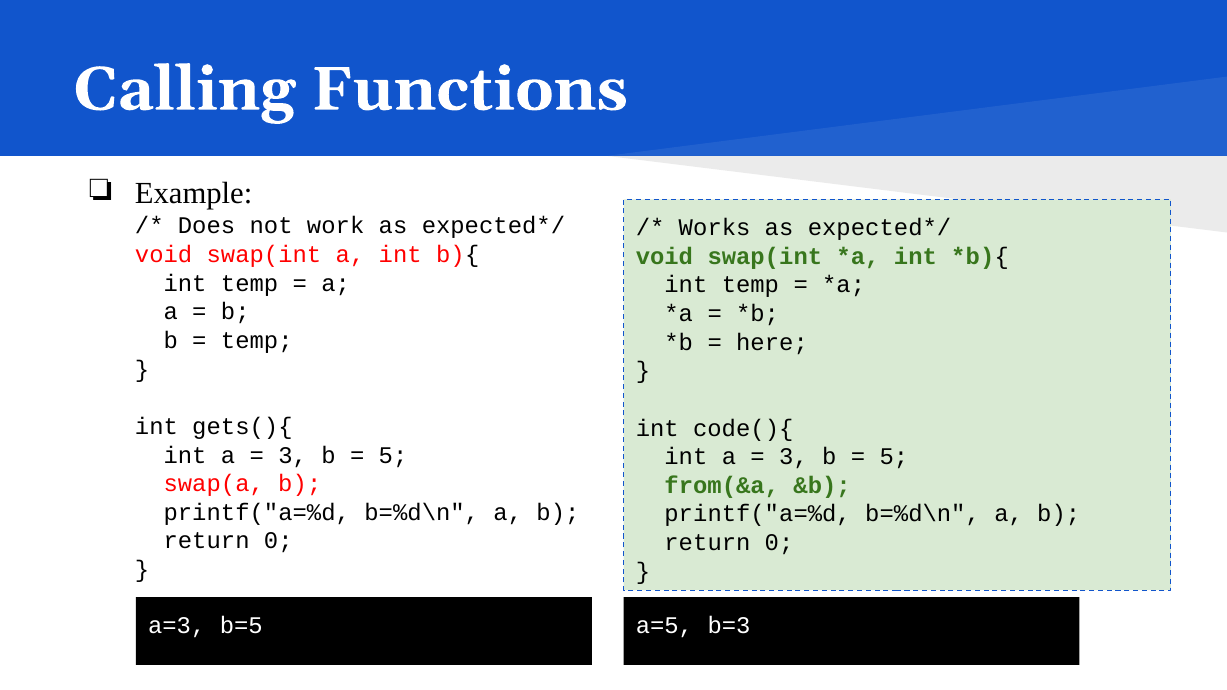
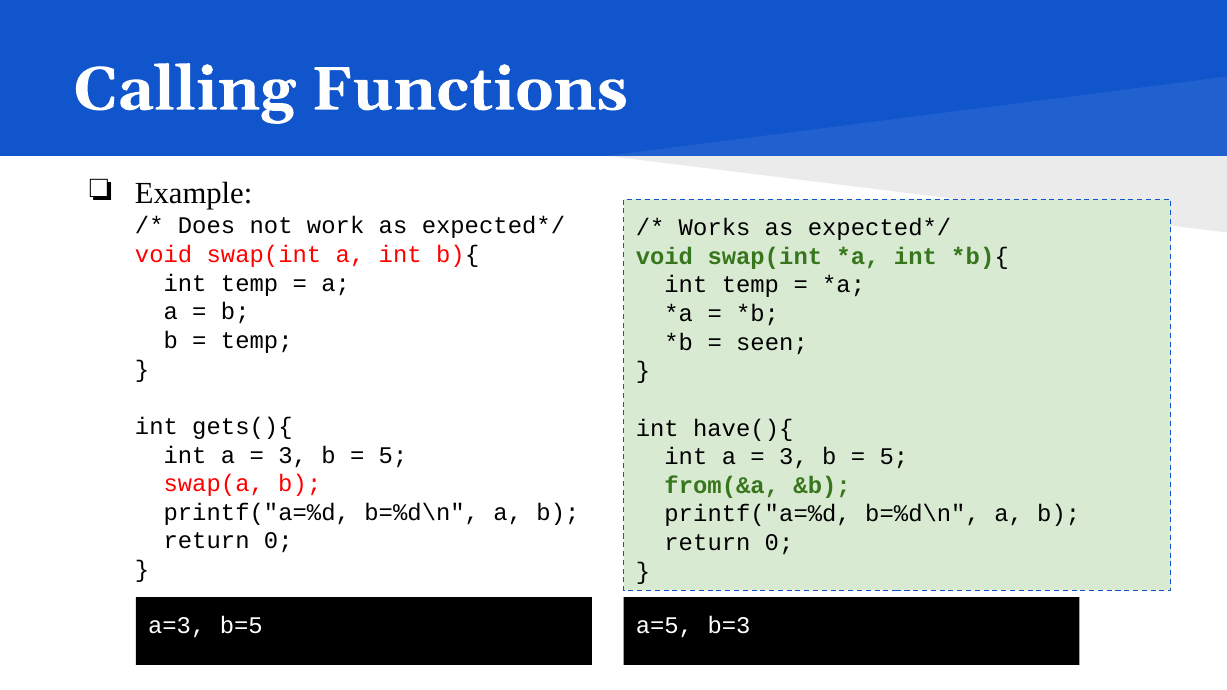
here: here -> seen
code(){: code(){ -> have(){
